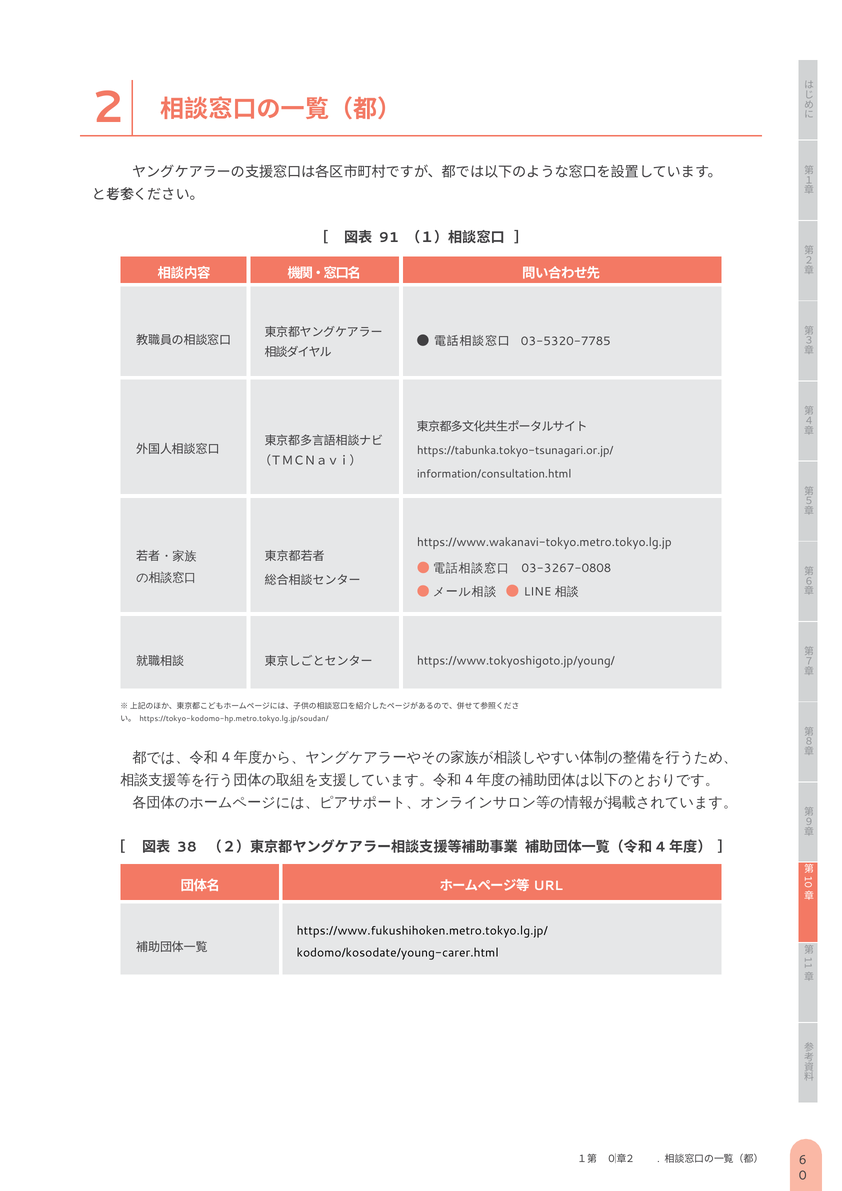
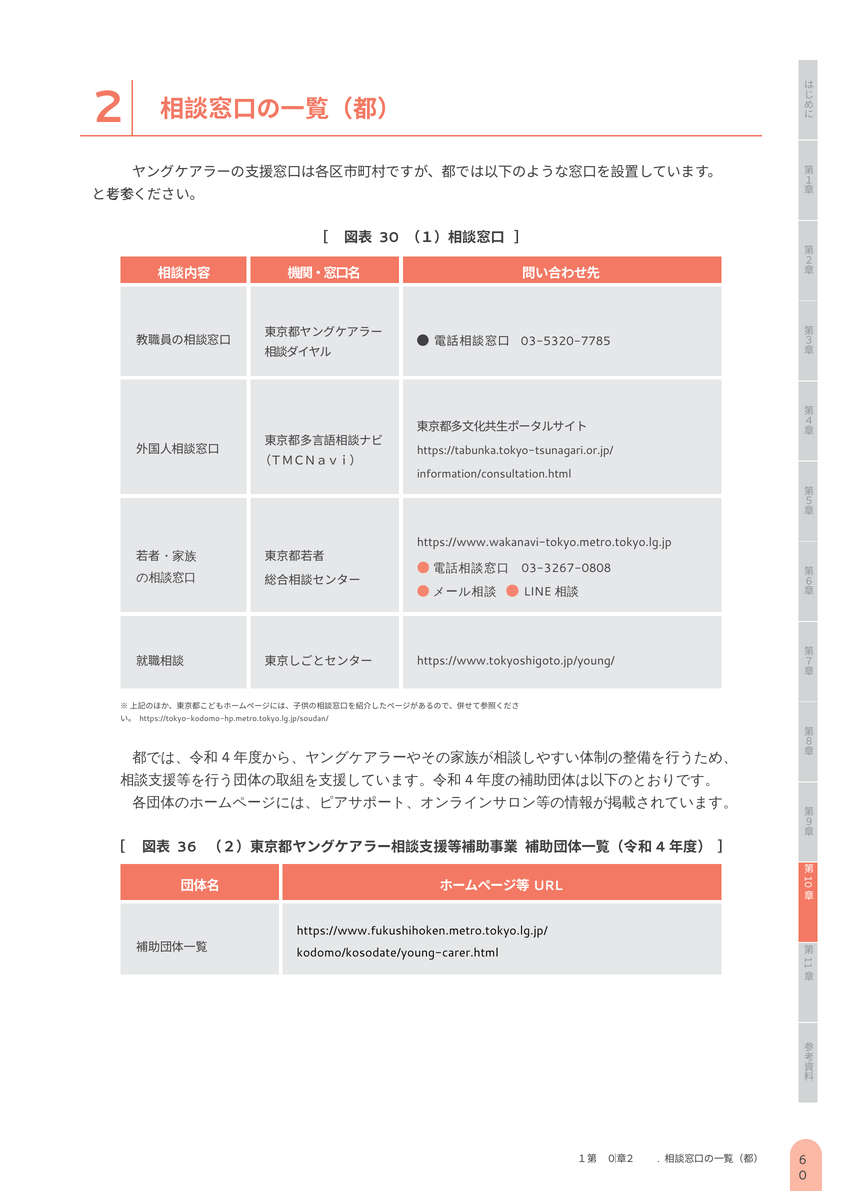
91: 91 -> 30
38: 38 -> 36
